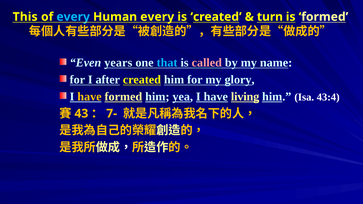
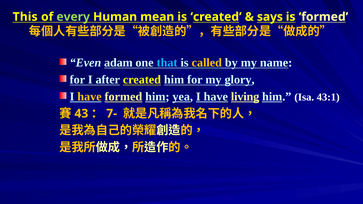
every at (73, 17) colour: light blue -> light green
Human every: every -> mean
turn: turn -> says
years: years -> adam
called colour: pink -> yellow
43:4: 43:4 -> 43:1
